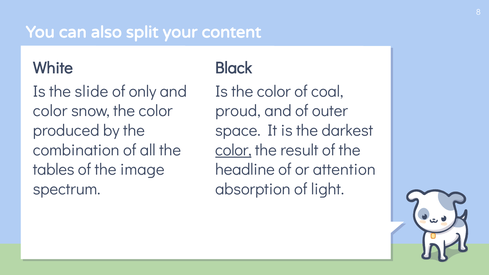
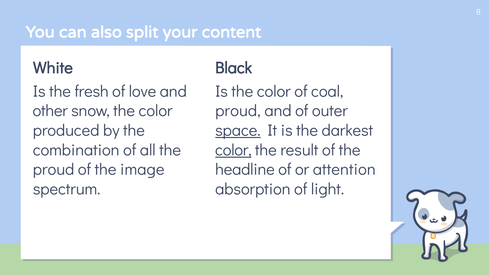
slide: slide -> fresh
only: only -> love
color at (50, 111): color -> other
space underline: none -> present
tables at (54, 170): tables -> proud
